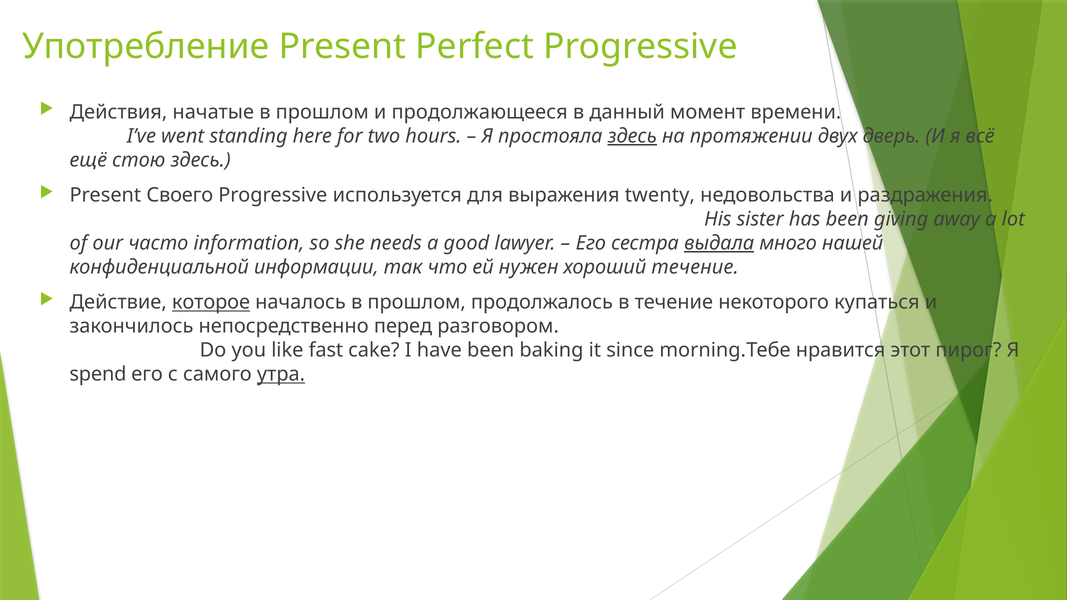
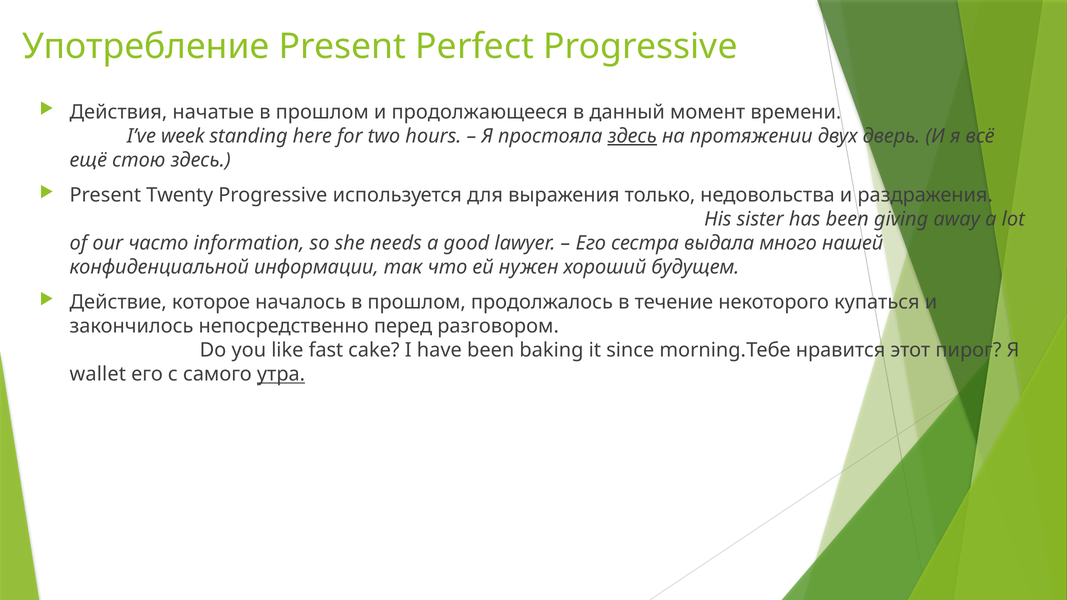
went: went -> week
Своего: Своего -> Twenty
twenty: twenty -> только
выдала underline: present -> none
хороший течение: течение -> будущем
которое underline: present -> none
spend: spend -> wallet
